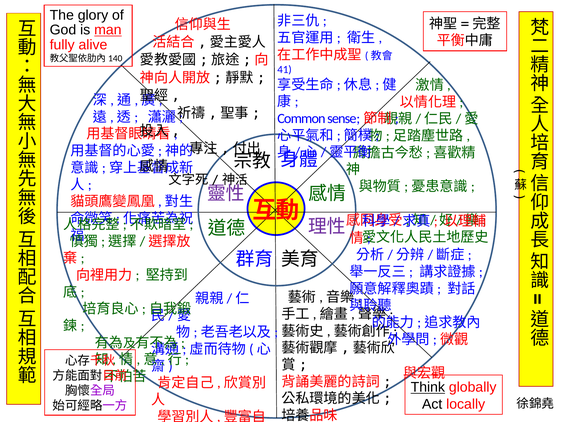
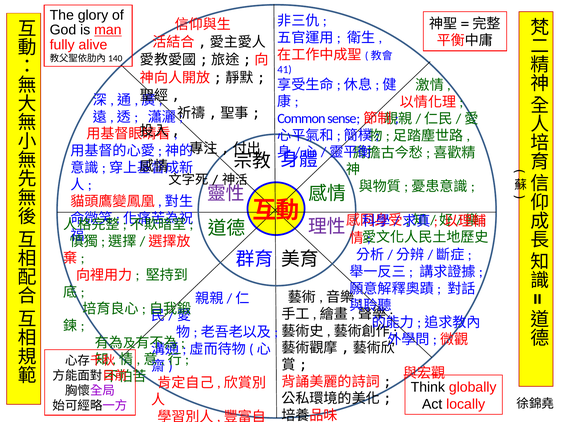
Think underline: present -> none
